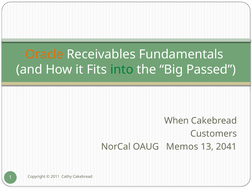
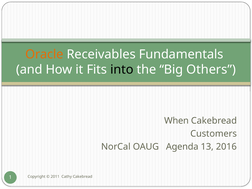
into colour: green -> black
Passed: Passed -> Others
Memos: Memos -> Agenda
2041: 2041 -> 2016
